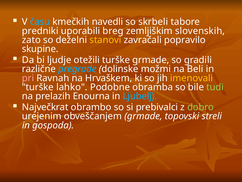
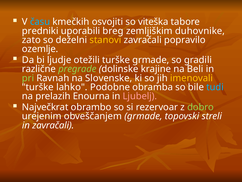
navedli: navedli -> osvojiti
skrbeli: skrbeli -> viteška
slovenskih: slovenskih -> duhovnike
skupine: skupine -> ozemlje
pregrade colour: light blue -> light green
možmi: možmi -> krajine
pri colour: pink -> light green
Hrvaškem: Hrvaškem -> Slovenske
tudi colour: light green -> light blue
Ljubelj colour: light blue -> pink
prebivalci: prebivalci -> rezervoar
in gospoda: gospoda -> zavračali
